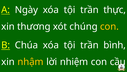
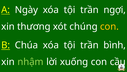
thực: thực -> ngợi
nhậm colour: yellow -> light green
nhiệm: nhiệm -> xuống
